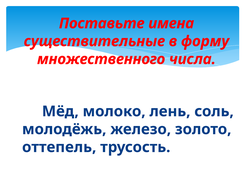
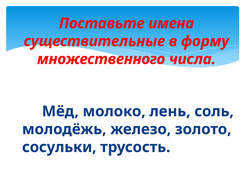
оттепель: оттепель -> сосульки
